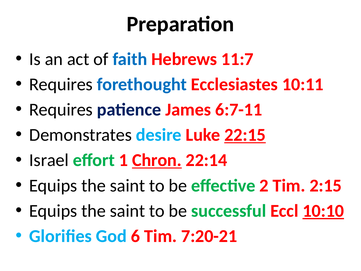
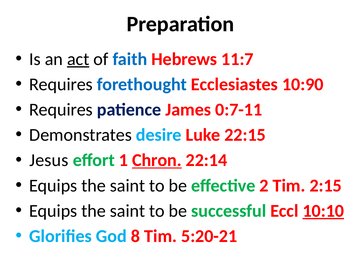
act underline: none -> present
10:11: 10:11 -> 10:90
6:7-11: 6:7-11 -> 0:7-11
22:15 underline: present -> none
Israel: Israel -> Jesus
6: 6 -> 8
7:20-21: 7:20-21 -> 5:20-21
